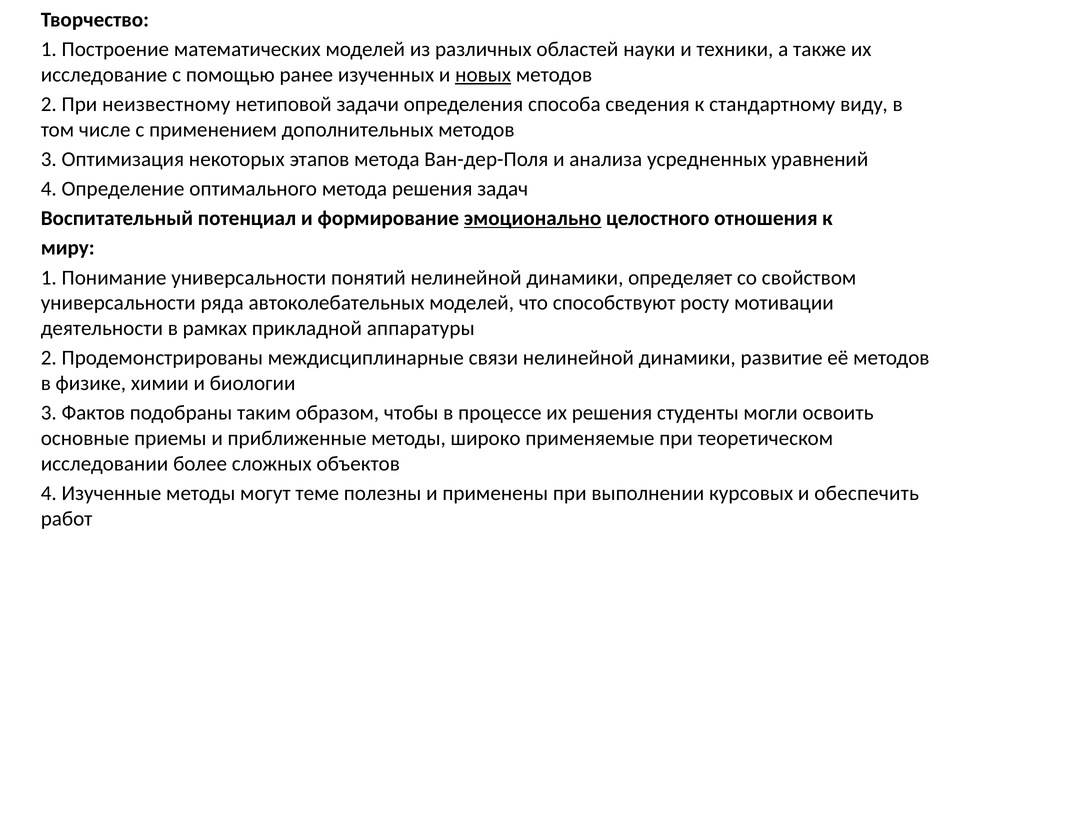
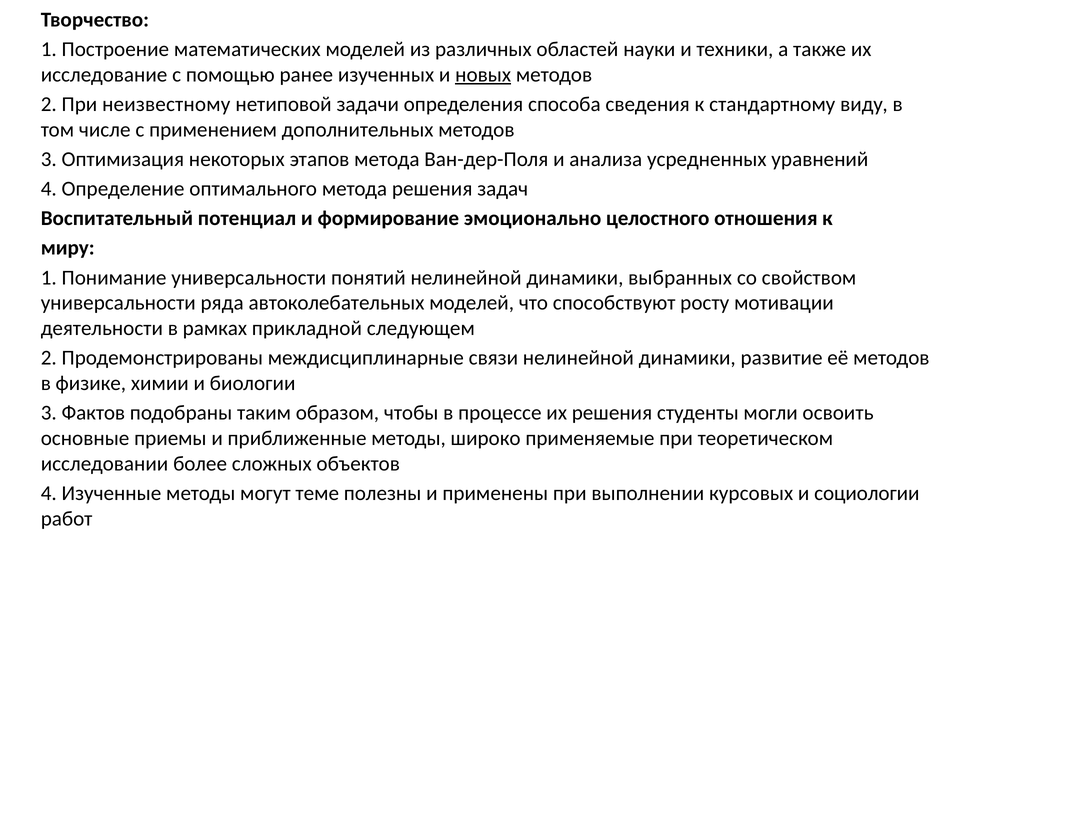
эмоционально underline: present -> none
определяет: определяет -> выбранных
аппаратуры: аппаратуры -> следующем
обеспечить: обеспечить -> социологии
